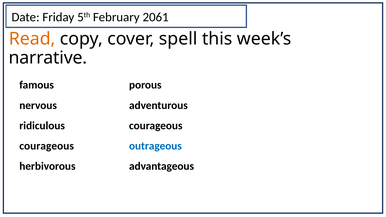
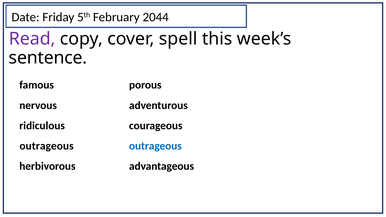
2061: 2061 -> 2044
Read colour: orange -> purple
narrative: narrative -> sentence
courageous at (47, 146): courageous -> outrageous
